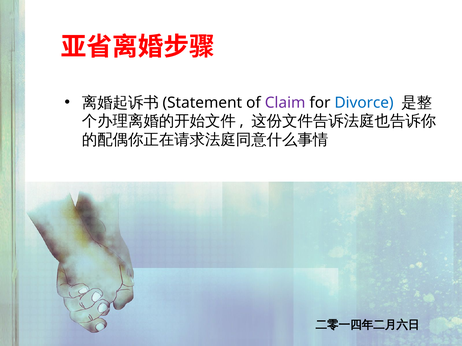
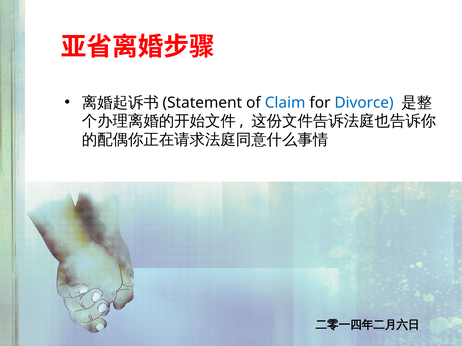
Claim colour: purple -> blue
